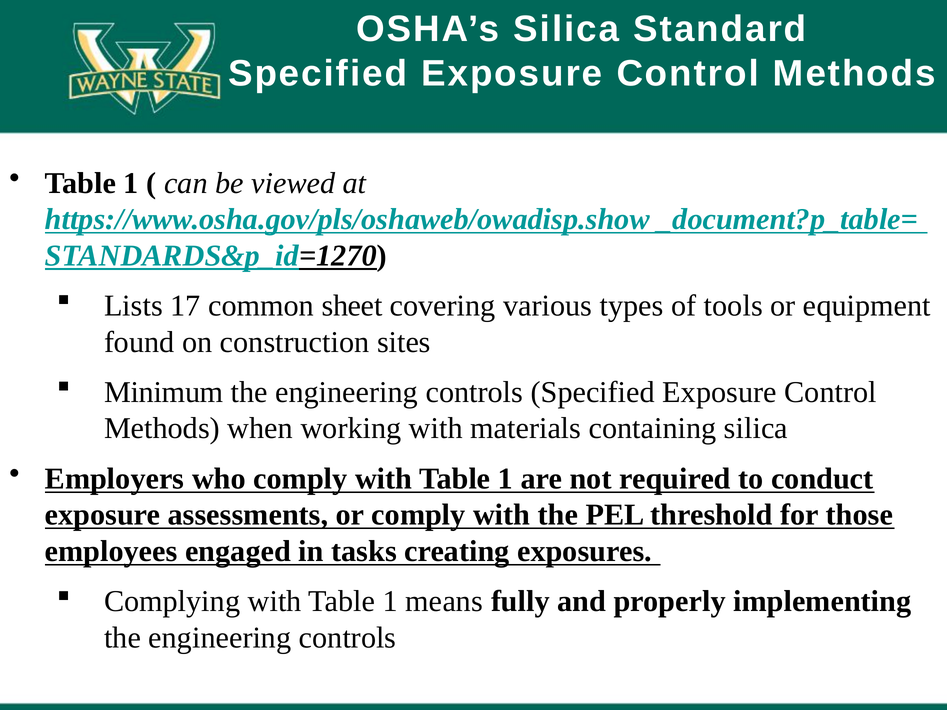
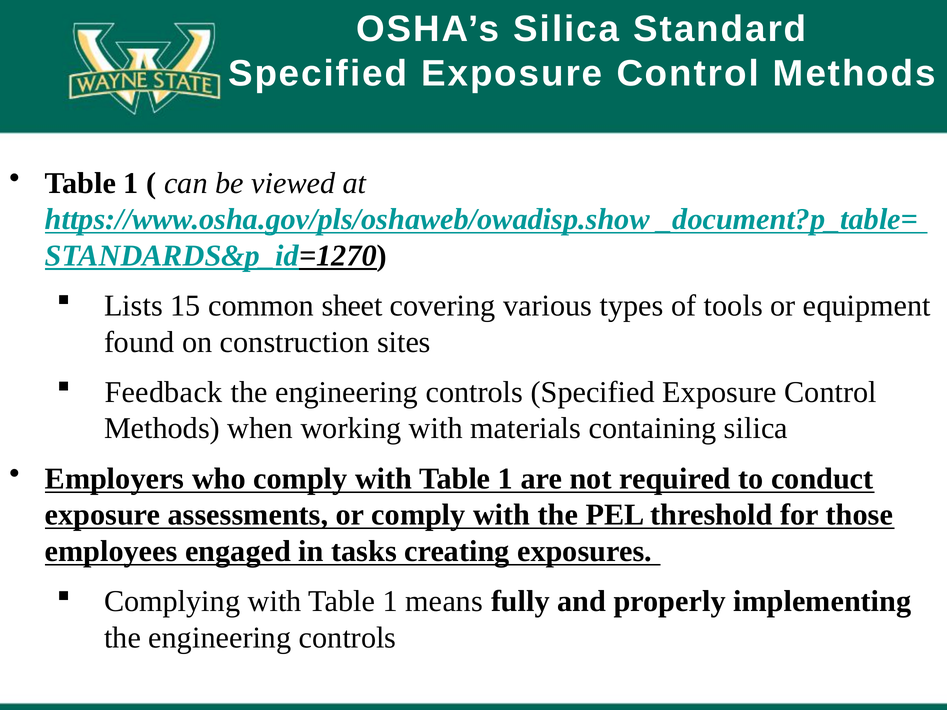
17: 17 -> 15
Minimum: Minimum -> Feedback
